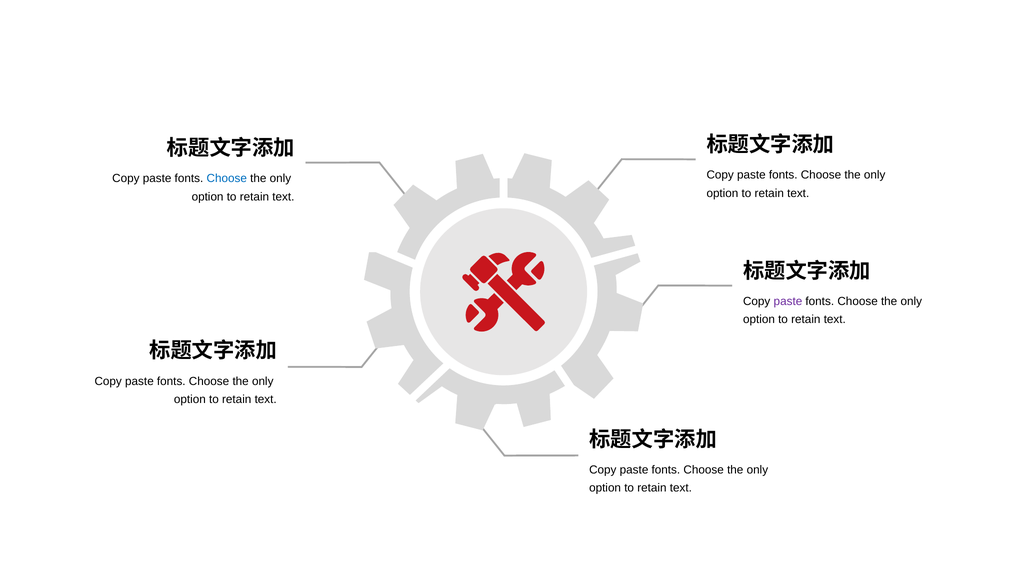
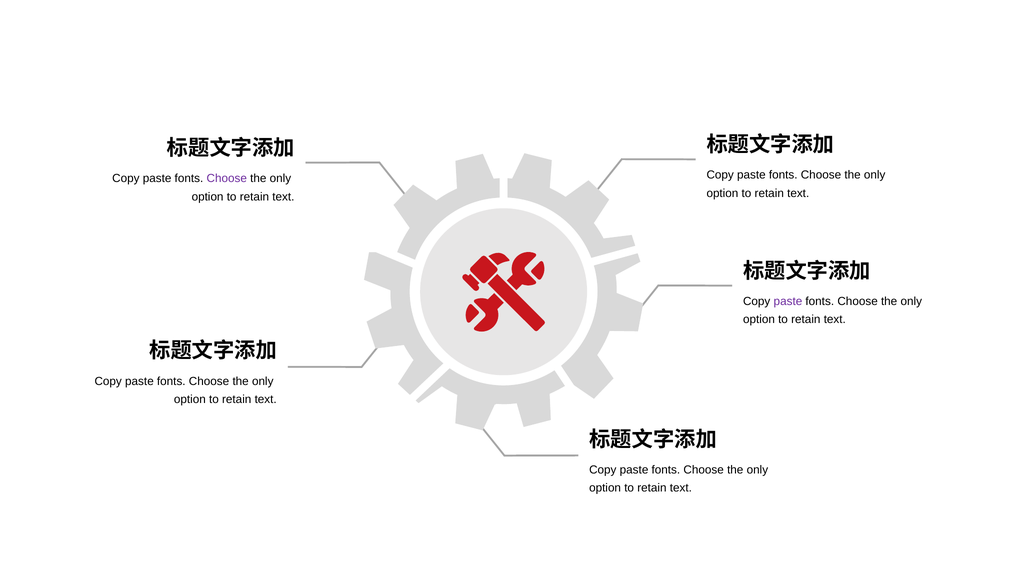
Choose at (227, 178) colour: blue -> purple
